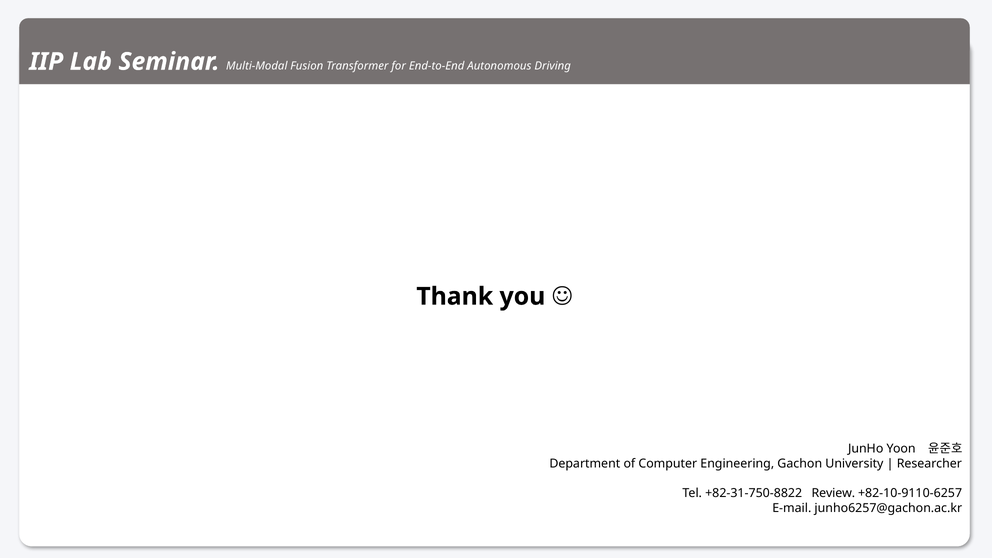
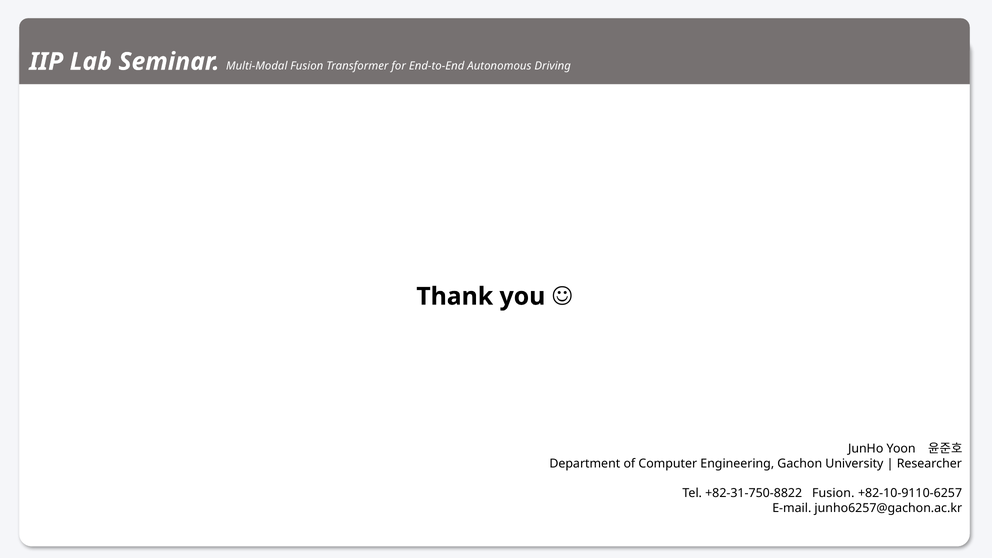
+82-31-750-8822 Review: Review -> Fusion
